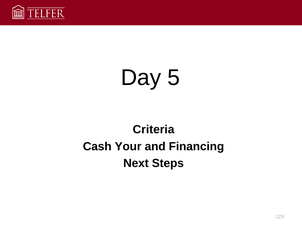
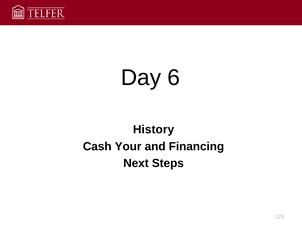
5: 5 -> 6
Criteria: Criteria -> History
